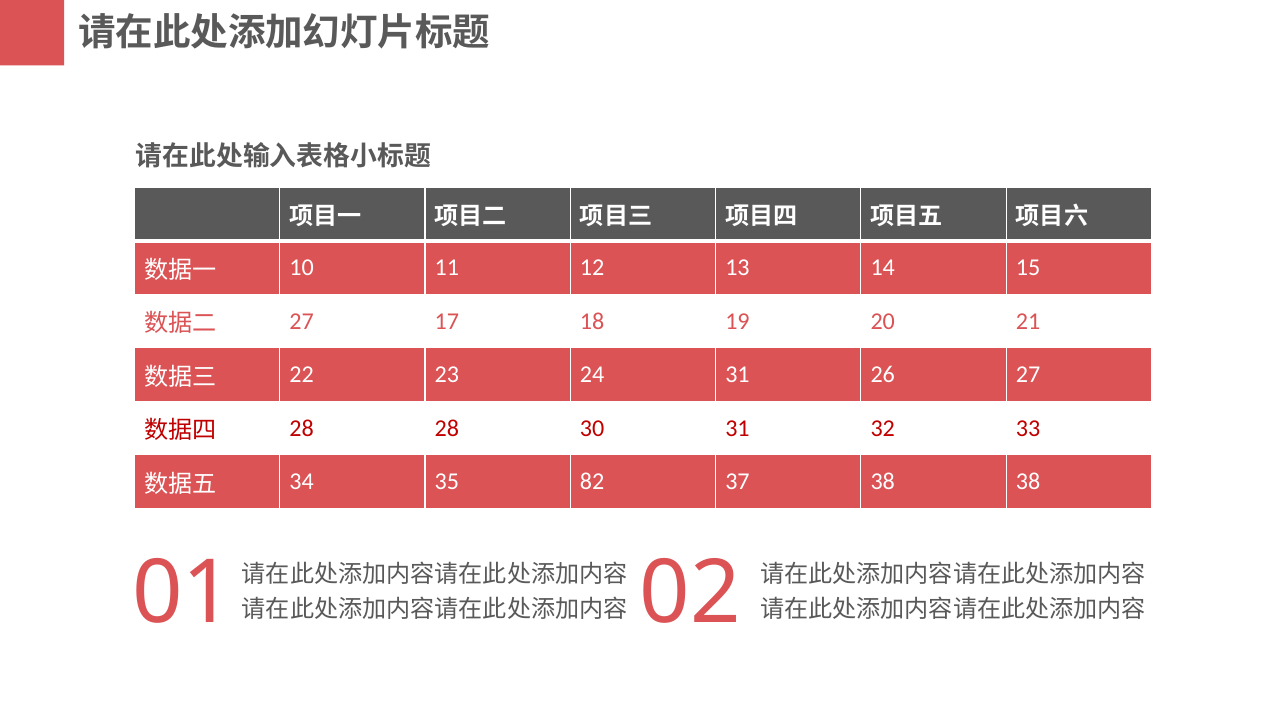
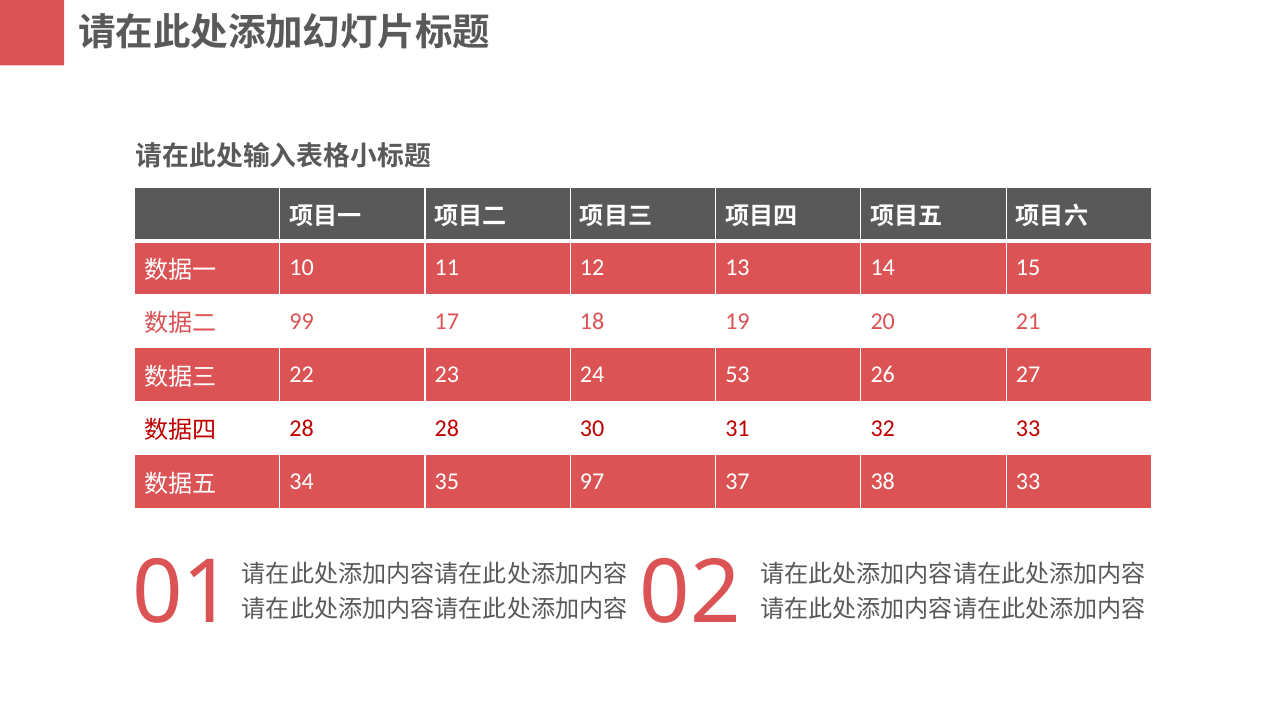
27 at (302, 321): 27 -> 99
24 31: 31 -> 53
82: 82 -> 97
38 38: 38 -> 33
